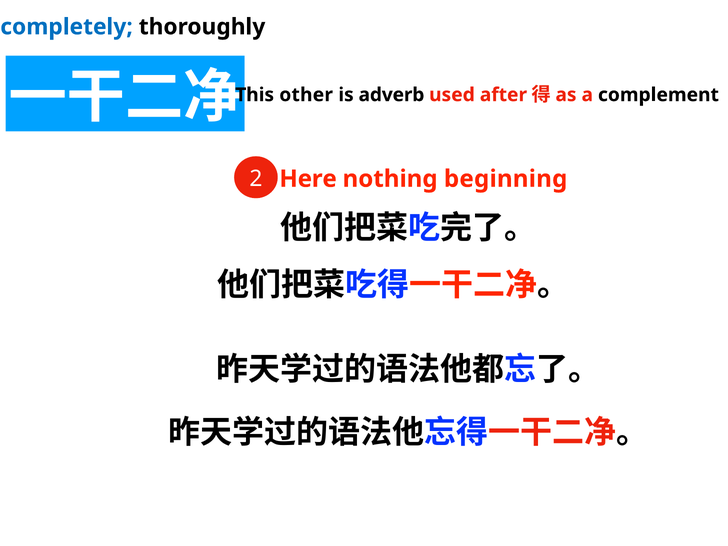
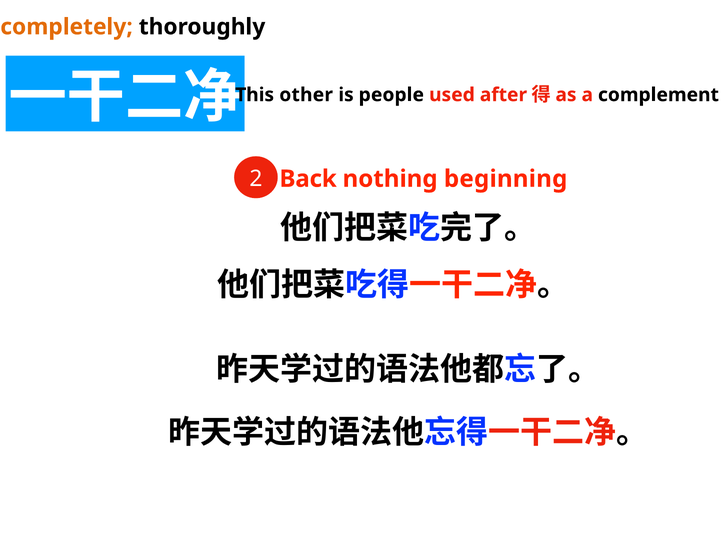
completely colour: blue -> orange
adverb: adverb -> people
Here: Here -> Back
